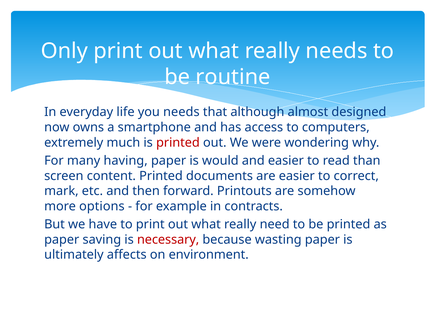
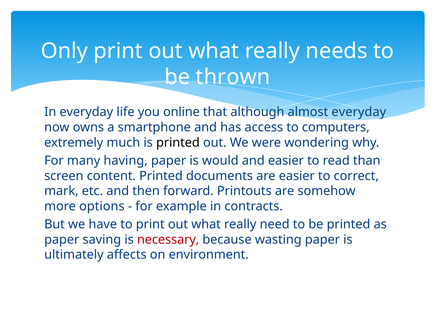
routine: routine -> thrown
you needs: needs -> online
almost designed: designed -> everyday
printed at (178, 143) colour: red -> black
